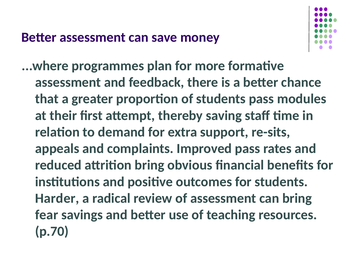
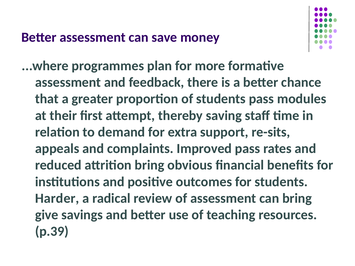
fear: fear -> give
p.70: p.70 -> p.39
